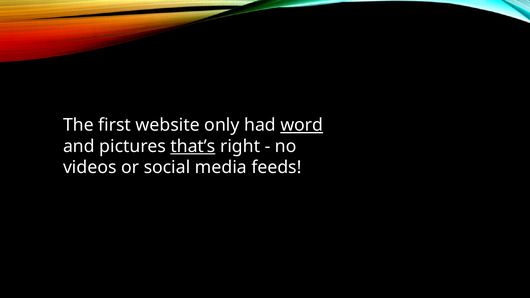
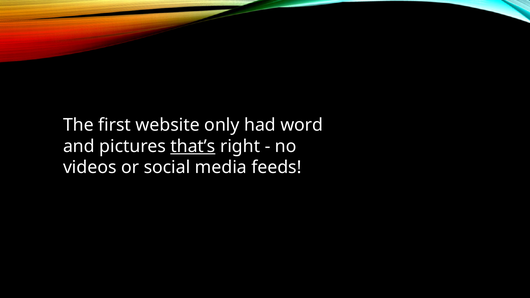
word underline: present -> none
